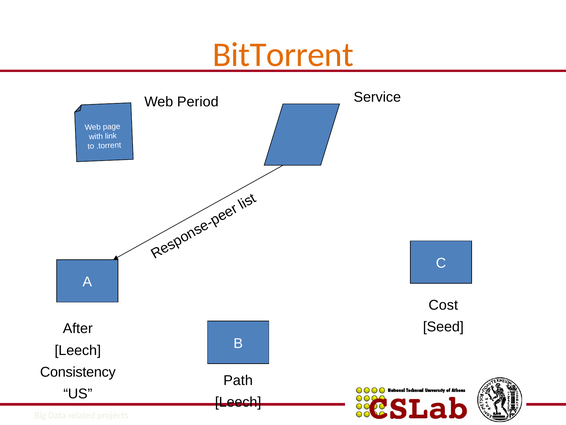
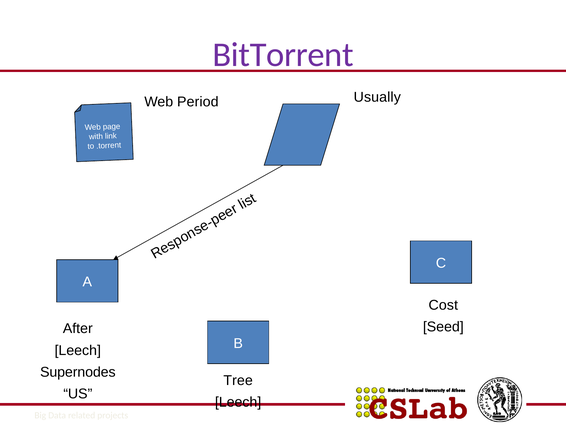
BitTorrent colour: orange -> purple
Service: Service -> Usually
Consistency: Consistency -> Supernodes
Path: Path -> Tree
